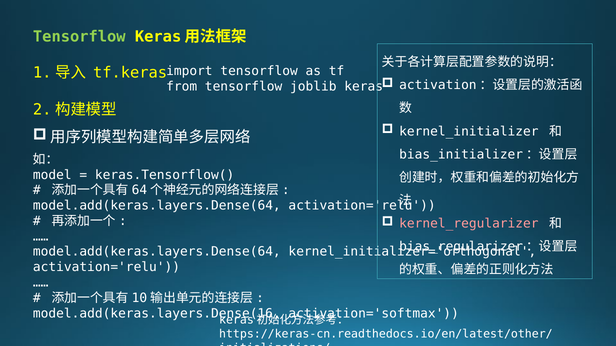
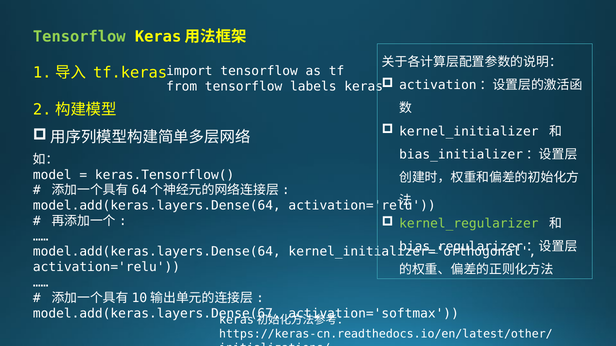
joblib: joblib -> labels
kernel_regularizer colour: pink -> light green
model.add(keras.layers.Dense(16: model.add(keras.layers.Dense(16 -> model.add(keras.layers.Dense(67
